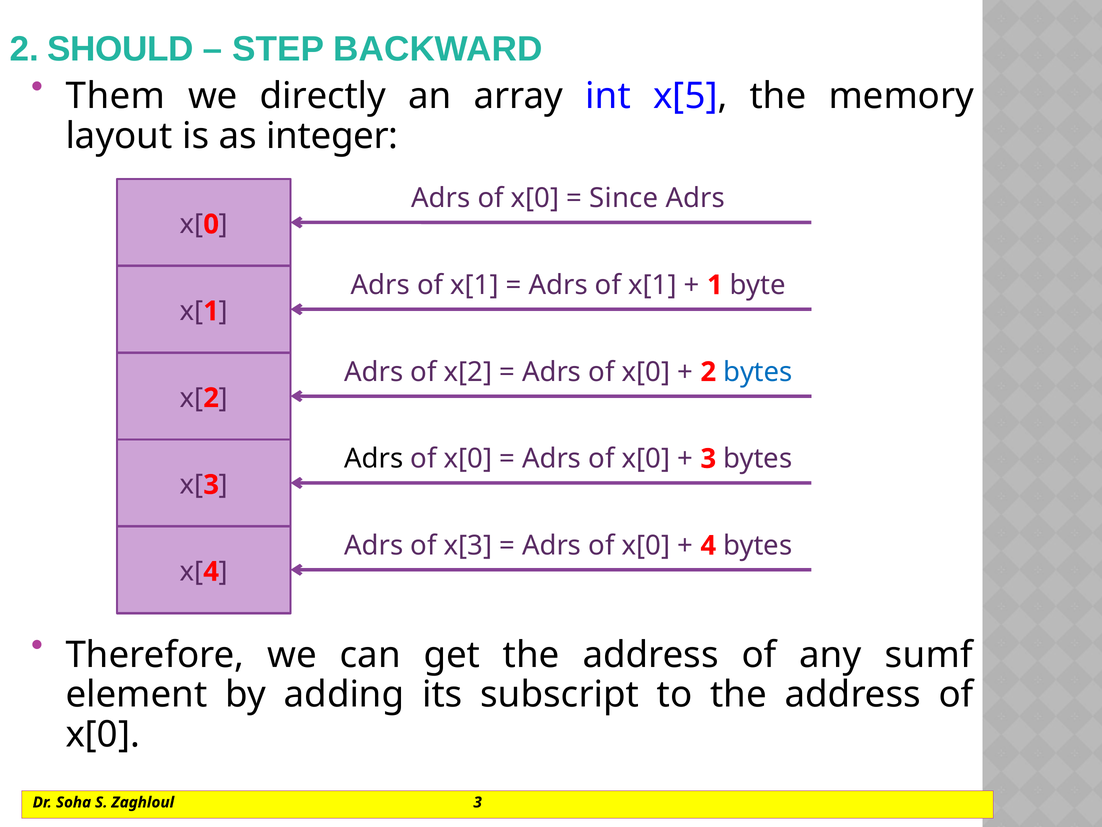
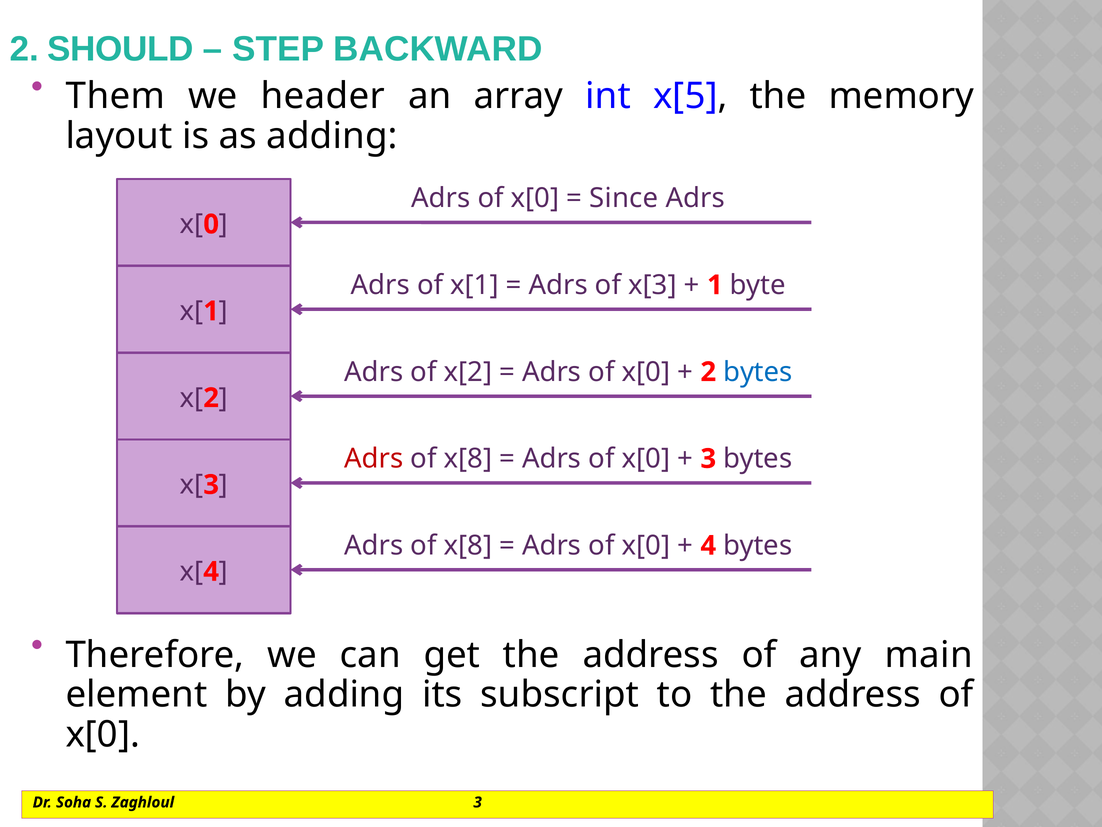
directly: directly -> header
as integer: integer -> adding
x[1 at (653, 285): x[1 -> x[3
Adrs at (374, 459) colour: black -> red
x[0 at (468, 459): x[0 -> x[8
x[3 at (468, 545): x[3 -> x[8
sumf: sumf -> main
